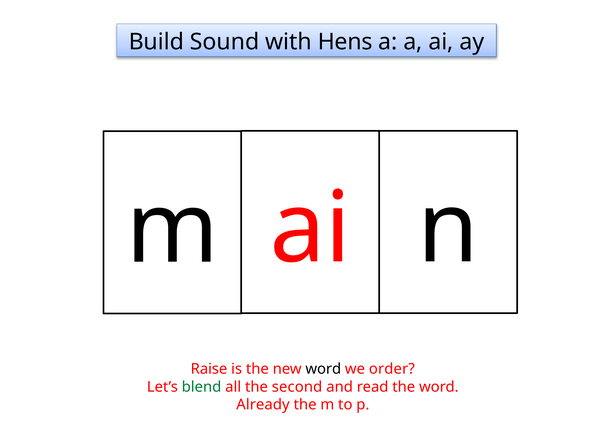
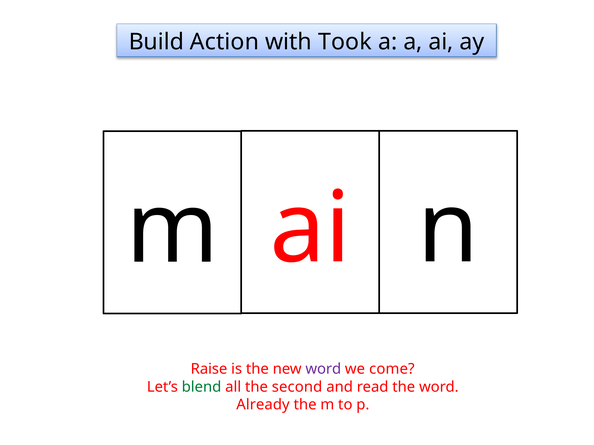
Sound: Sound -> Action
Hens: Hens -> Took
word at (323, 369) colour: black -> purple
order: order -> come
